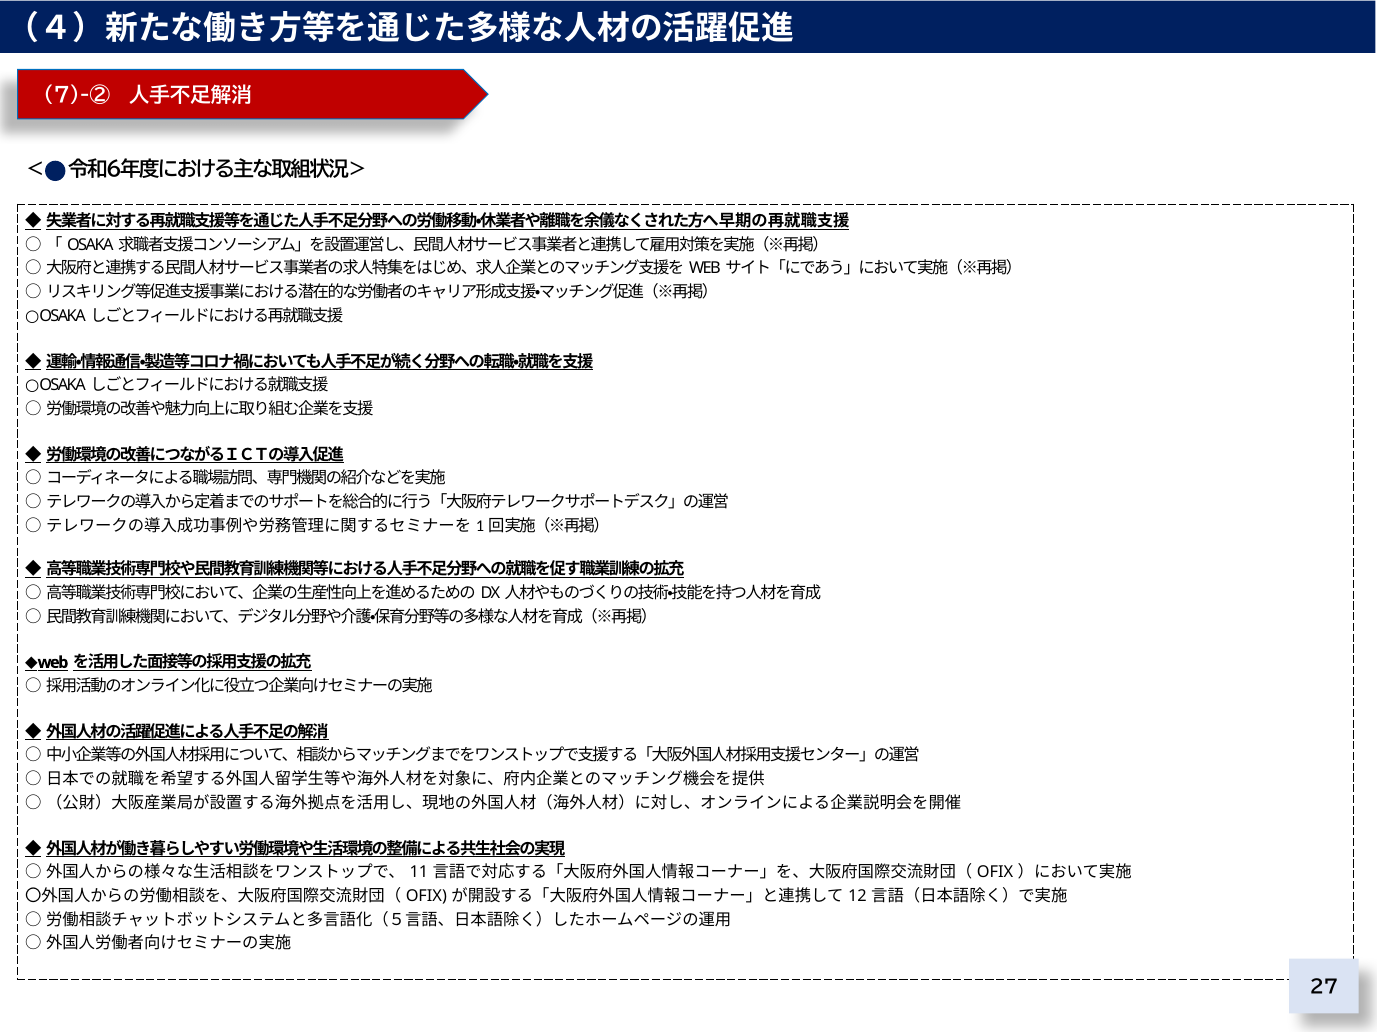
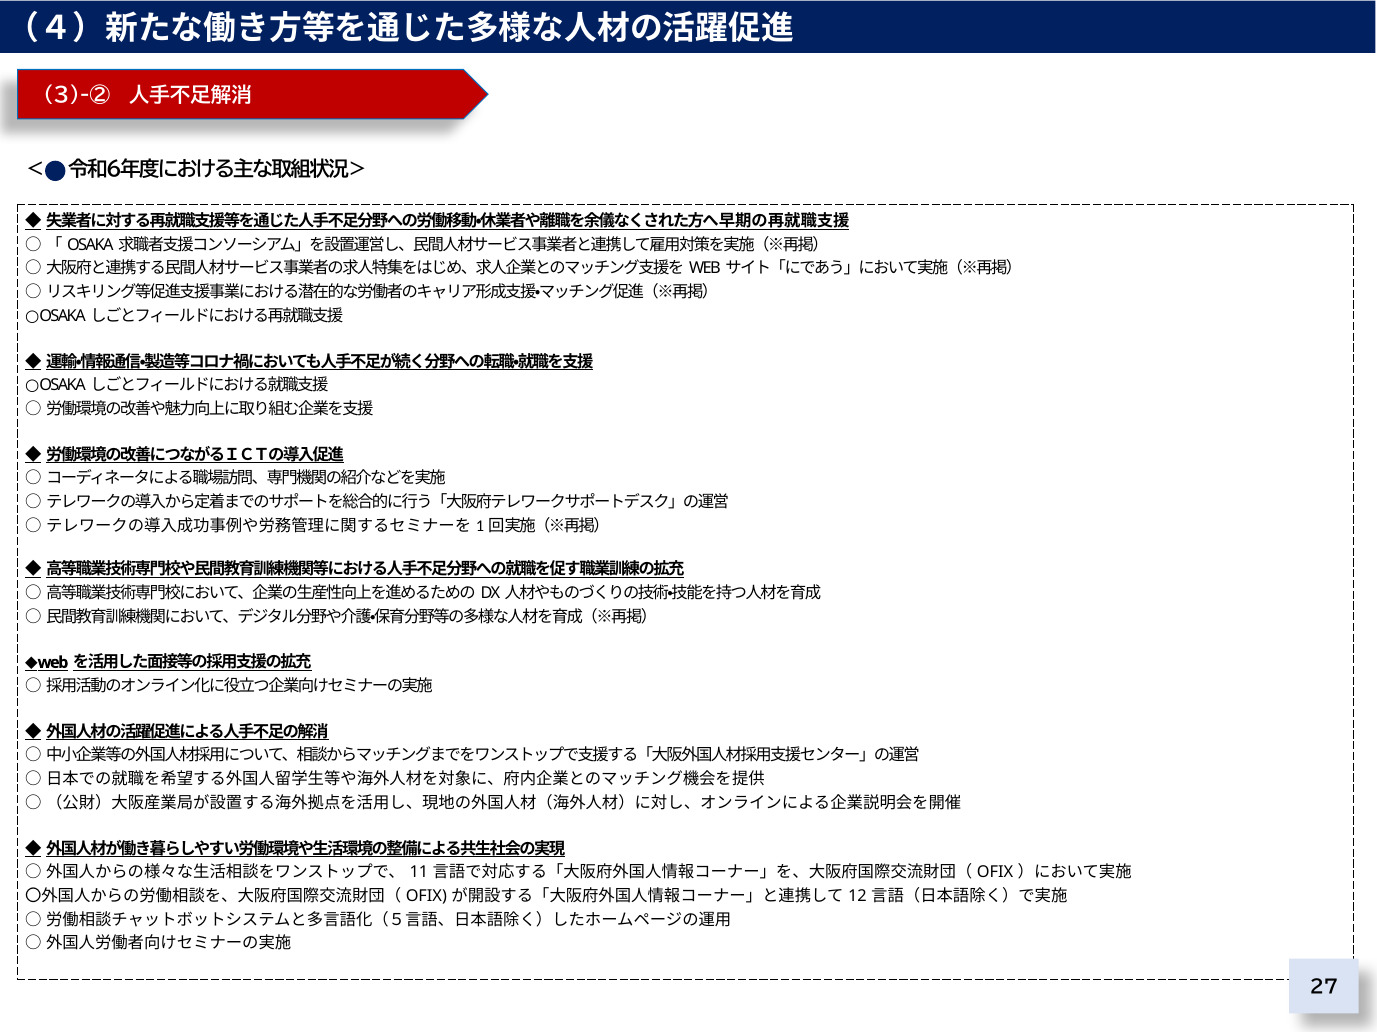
7)-②: 7)-② -> 3)-②
